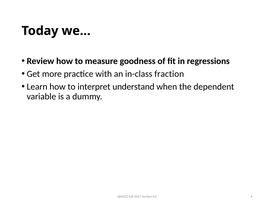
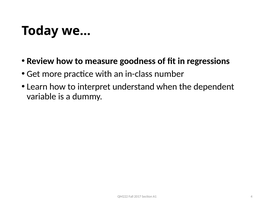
fraction: fraction -> number
